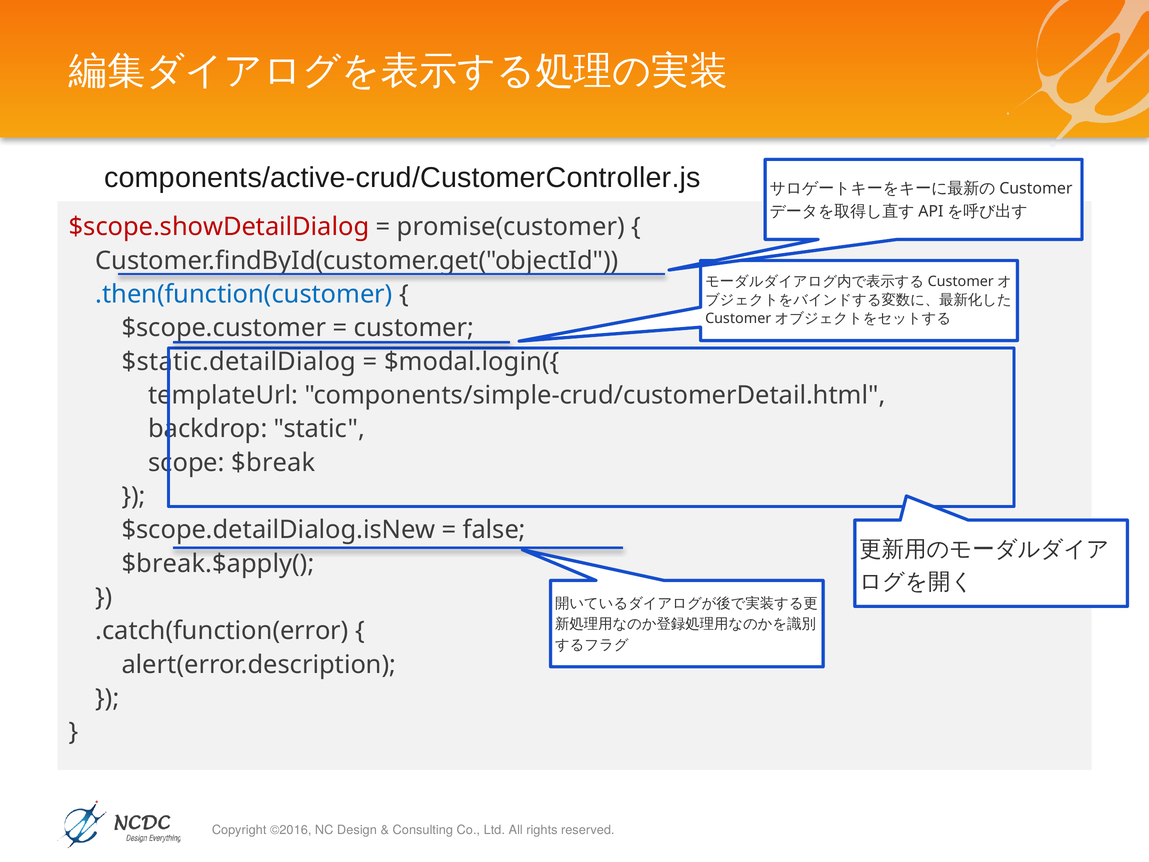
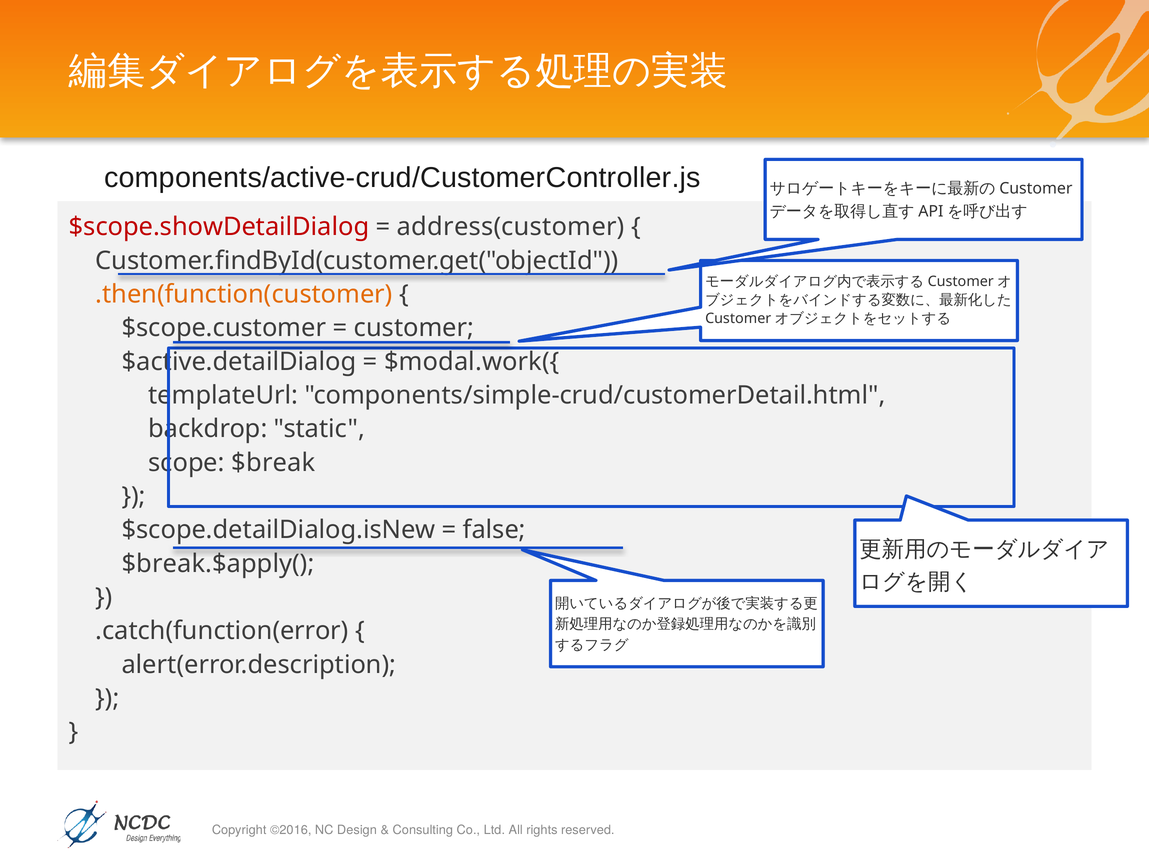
promise(customer: promise(customer -> address(customer
.then(function(customer colour: blue -> orange
$static.detailDialog: $static.detailDialog -> $active.detailDialog
$modal.login({: $modal.login({ -> $modal.work({
